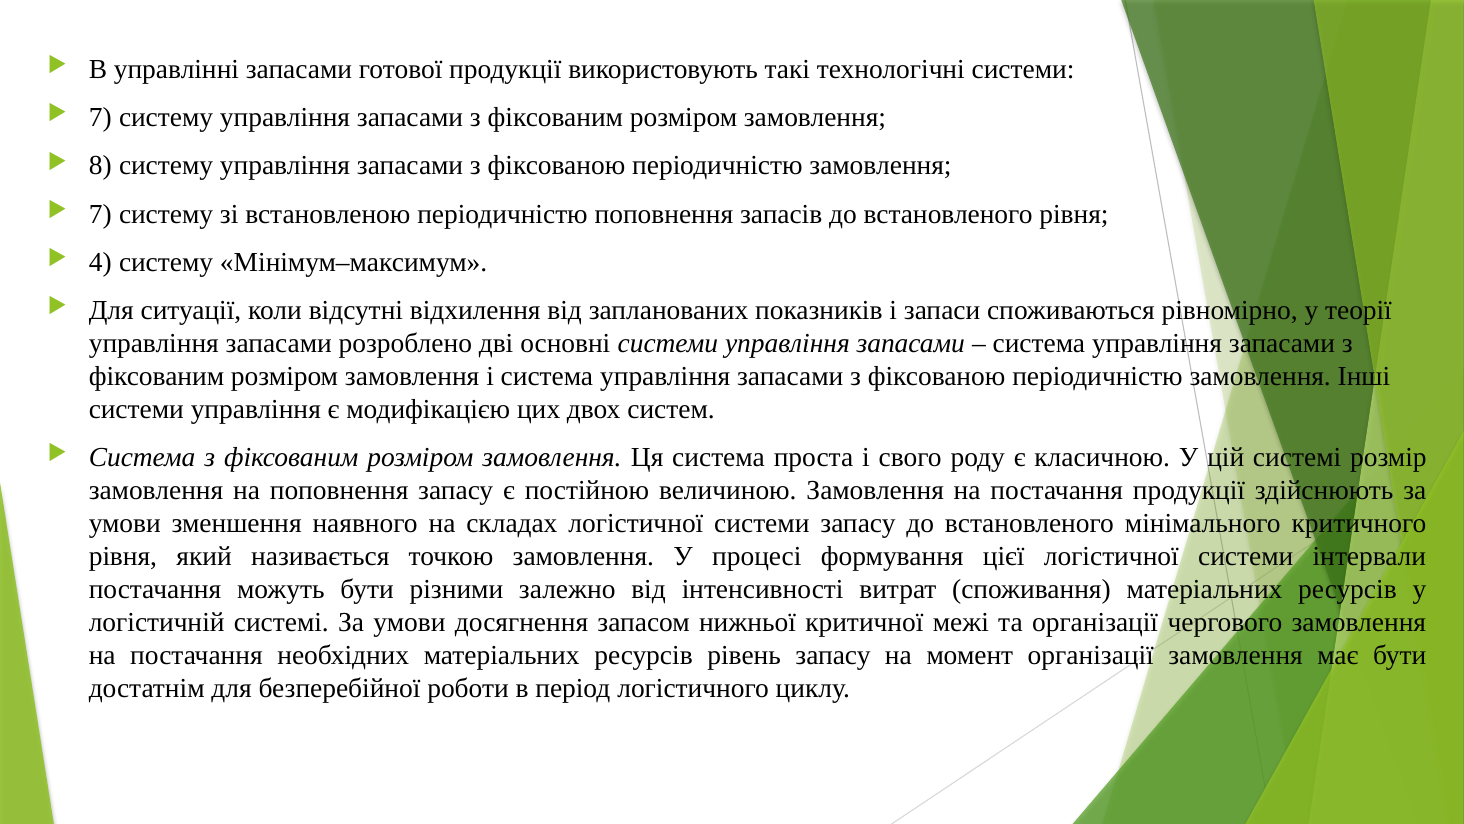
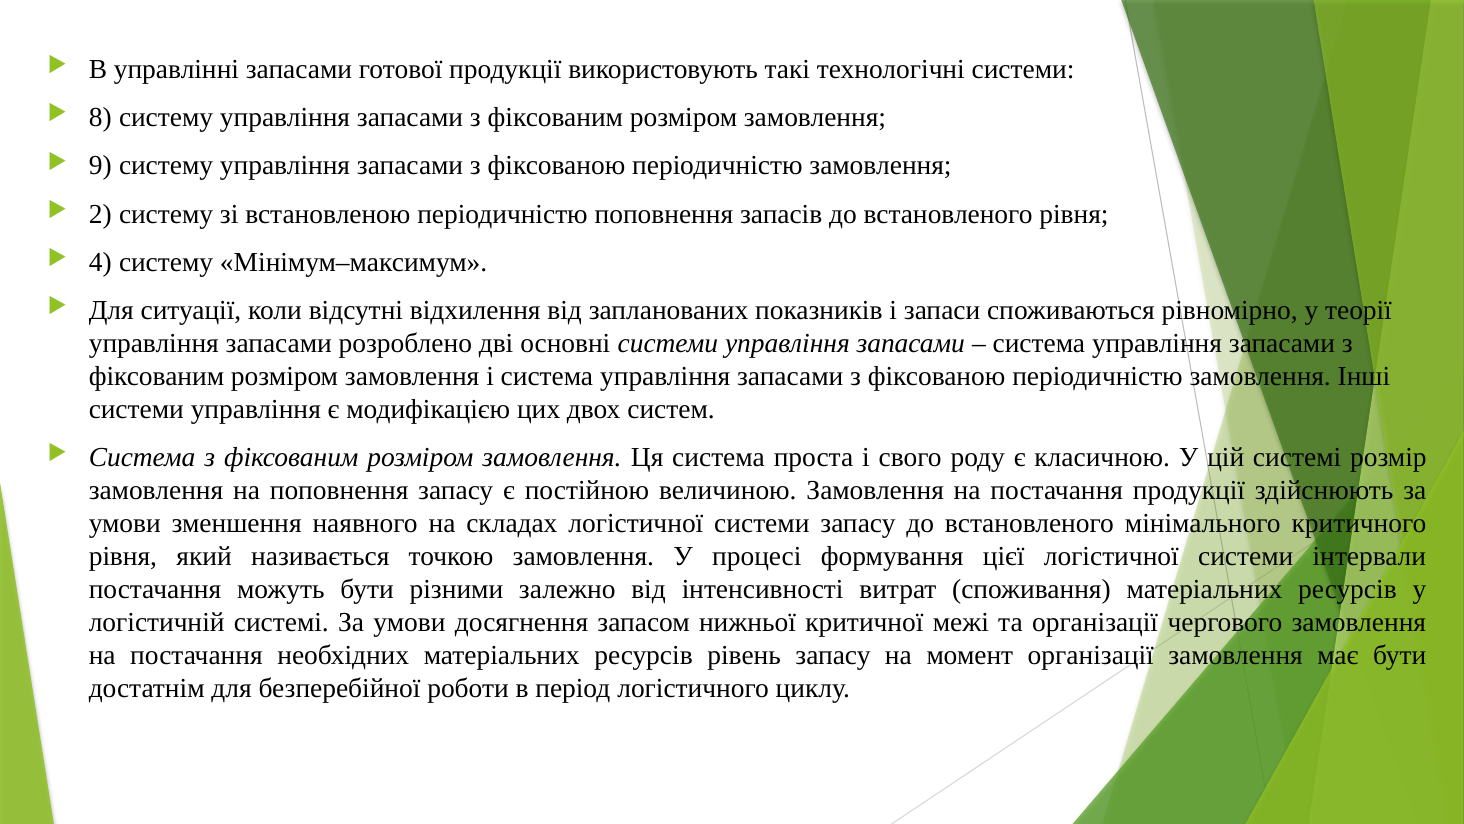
7 at (100, 118): 7 -> 8
8: 8 -> 9
7 at (100, 214): 7 -> 2
